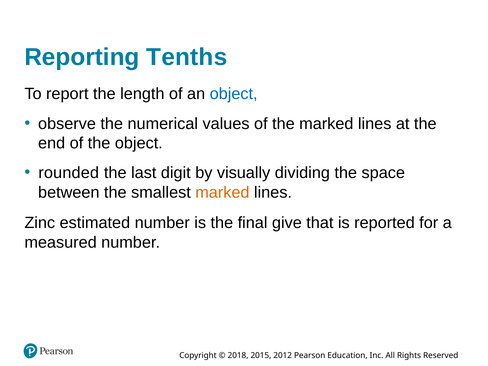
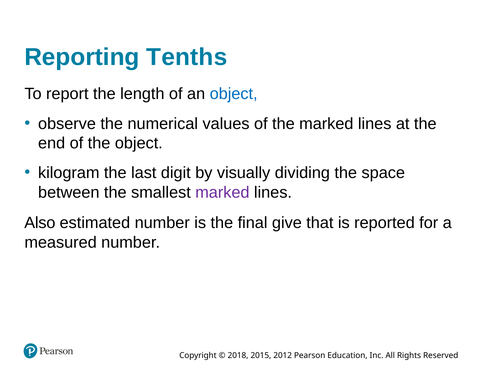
rounded: rounded -> kilogram
marked at (222, 192) colour: orange -> purple
Zinc: Zinc -> Also
